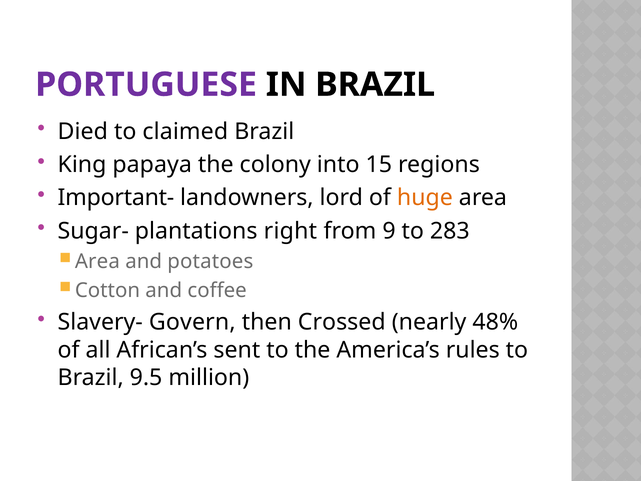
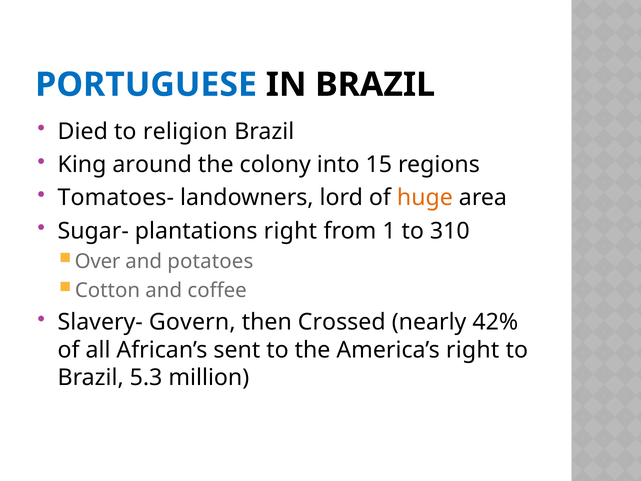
PORTUGUESE colour: purple -> blue
claimed: claimed -> religion
papaya: papaya -> around
Important-: Important- -> Tomatoes-
9: 9 -> 1
283: 283 -> 310
Area at (97, 261): Area -> Over
48%: 48% -> 42%
America’s rules: rules -> right
9.5: 9.5 -> 5.3
